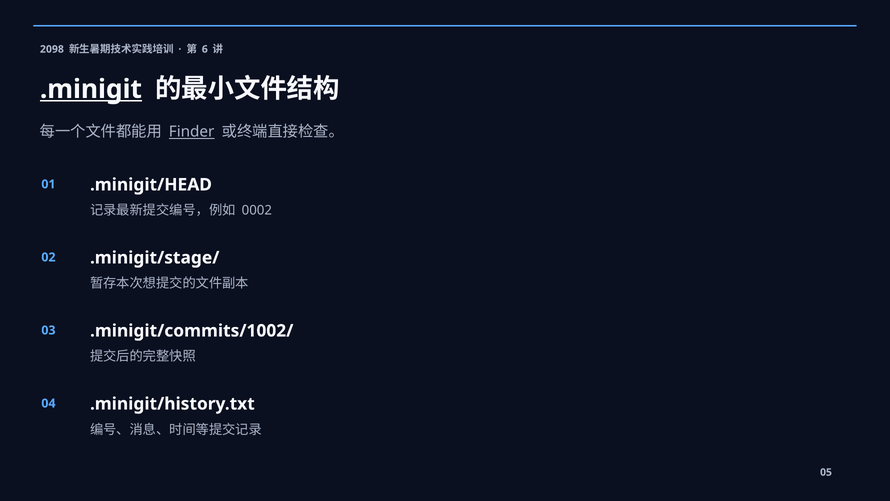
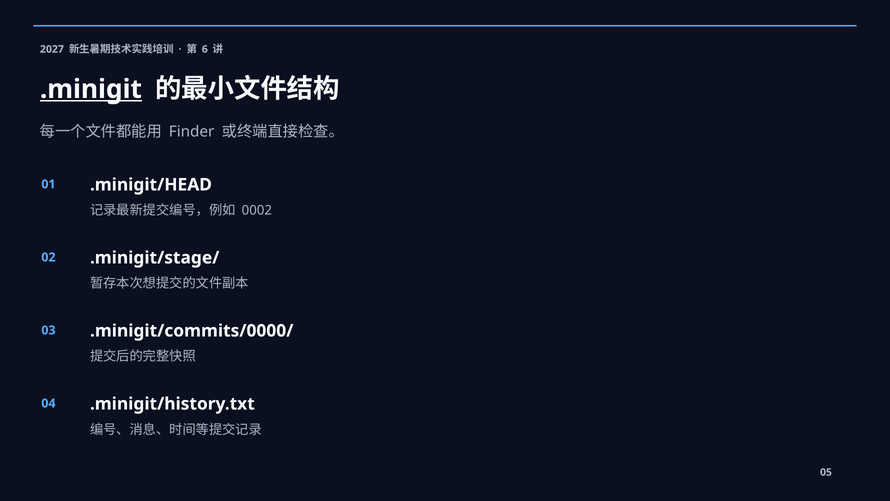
2098: 2098 -> 2027
Finder underline: present -> none
.minigit/commits/1002/: .minigit/commits/1002/ -> .minigit/commits/0000/
